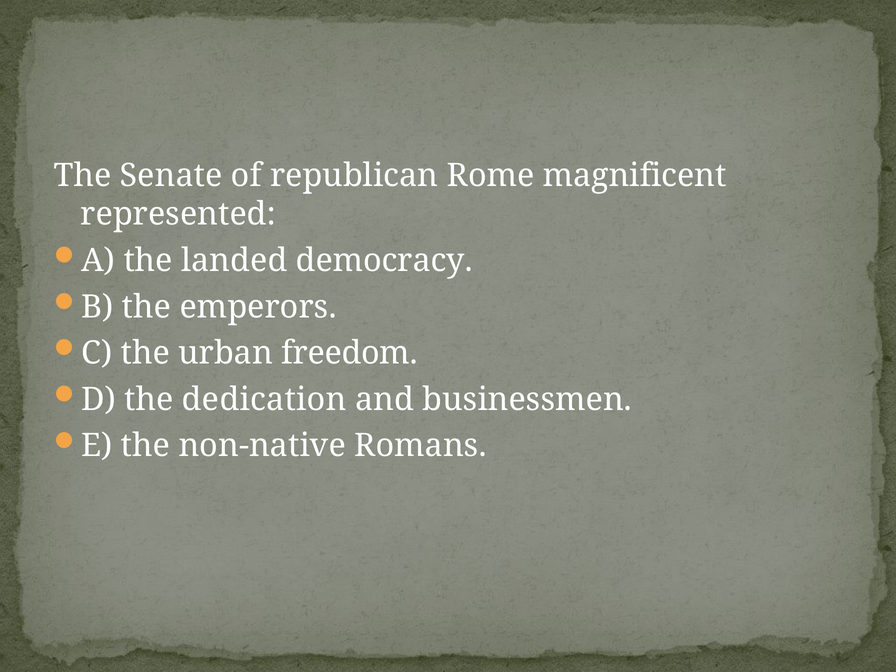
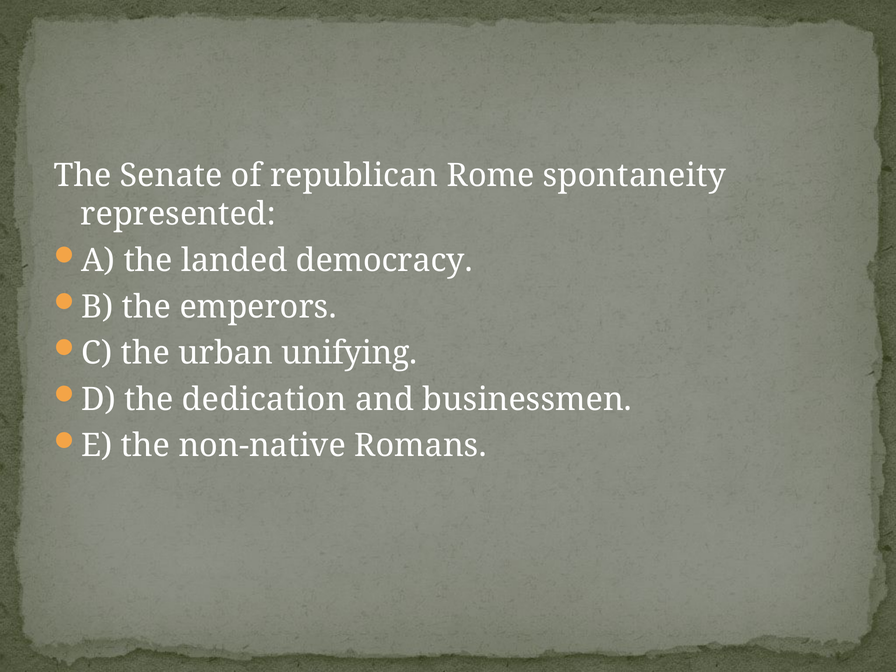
magnificent: magnificent -> spontaneity
freedom: freedom -> unifying
